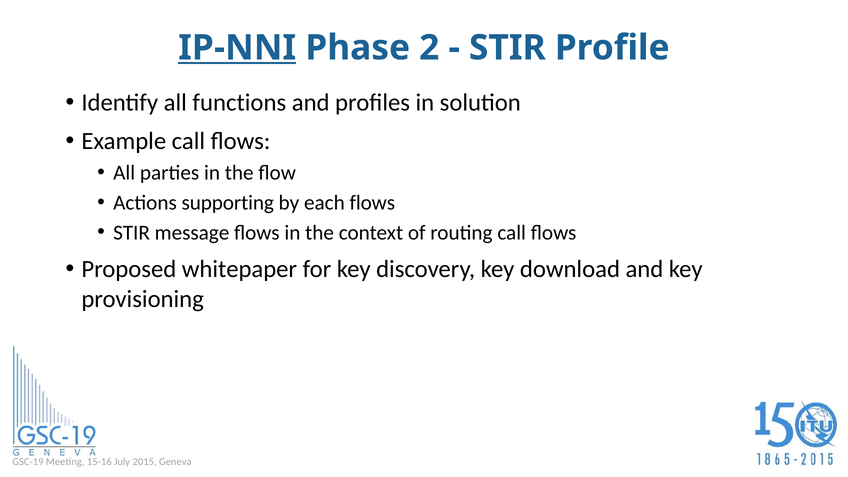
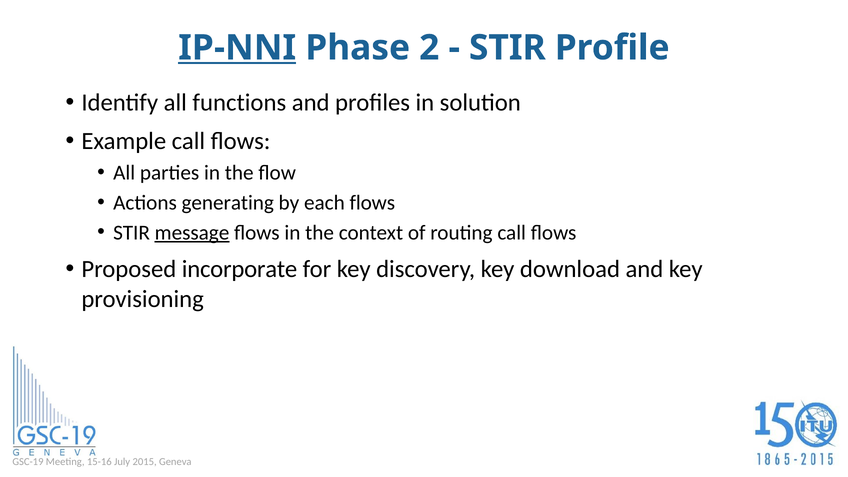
supporting: supporting -> generating
message underline: none -> present
whitepaper: whitepaper -> incorporate
